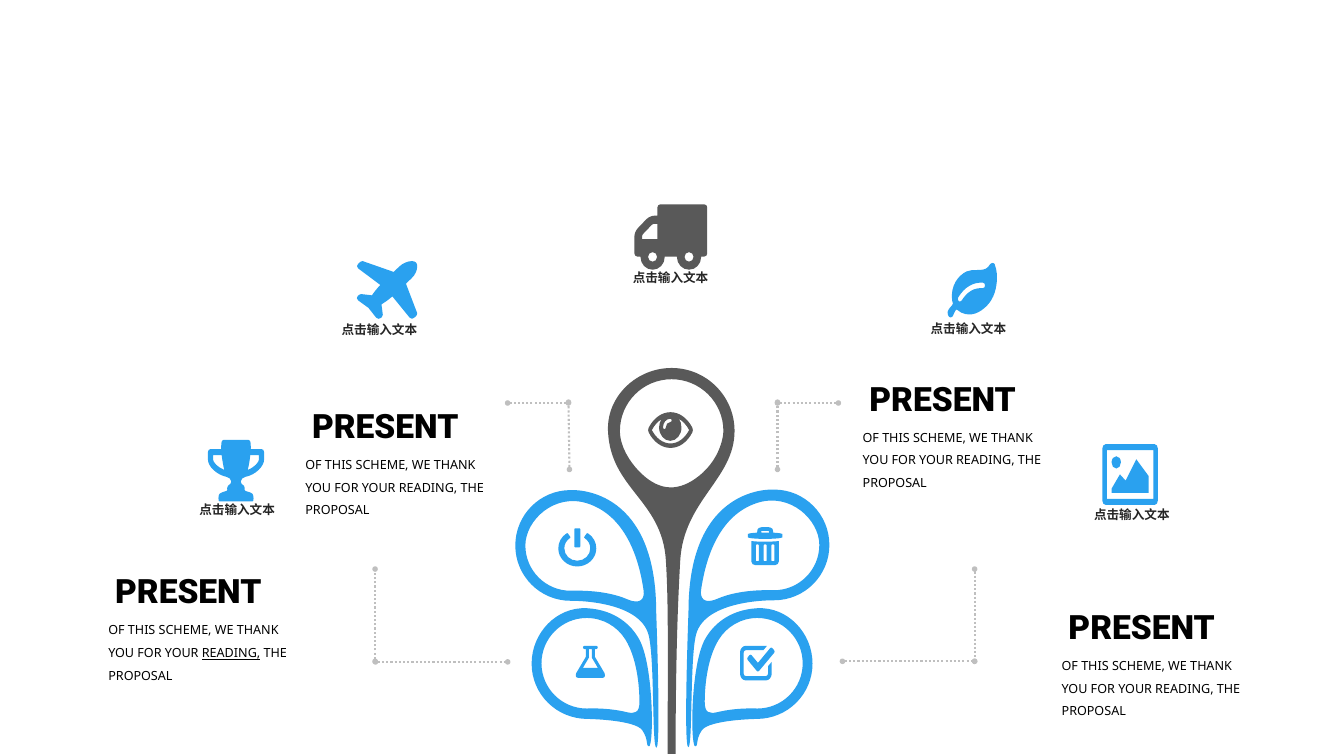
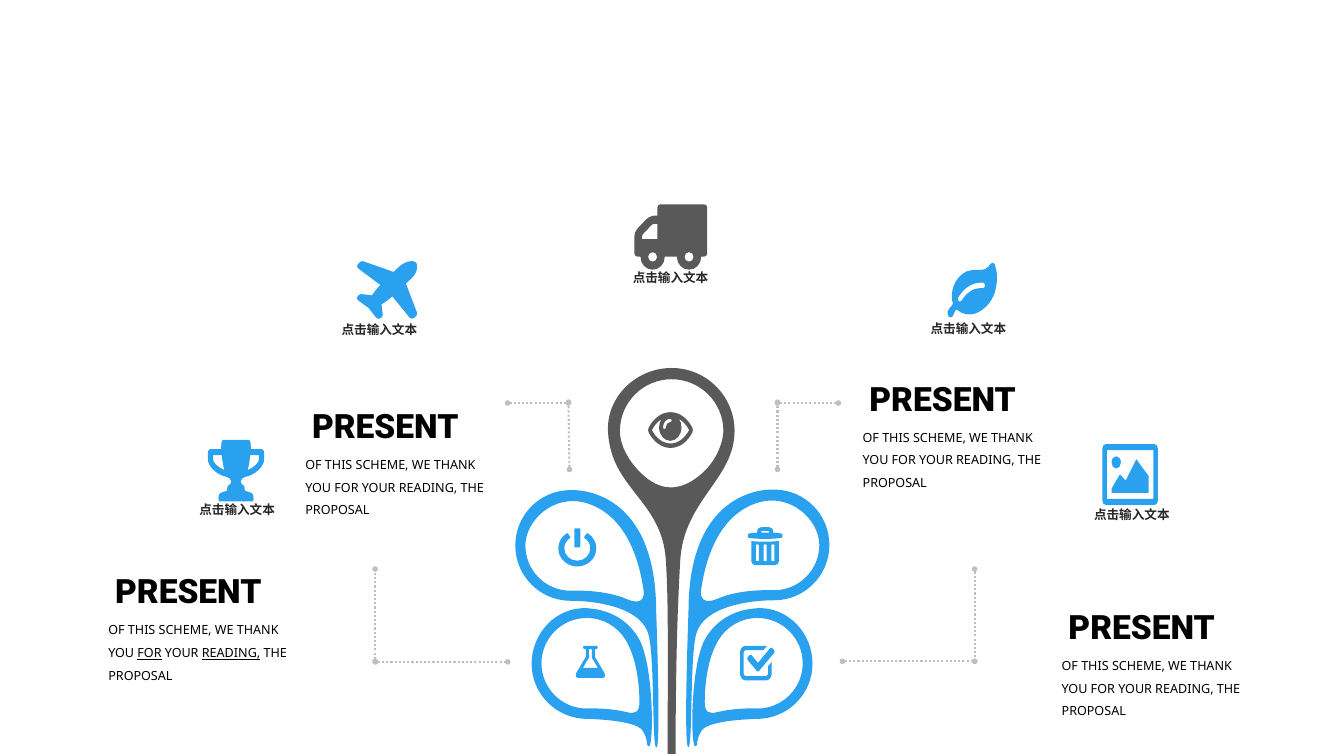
FOR at (149, 654) underline: none -> present
